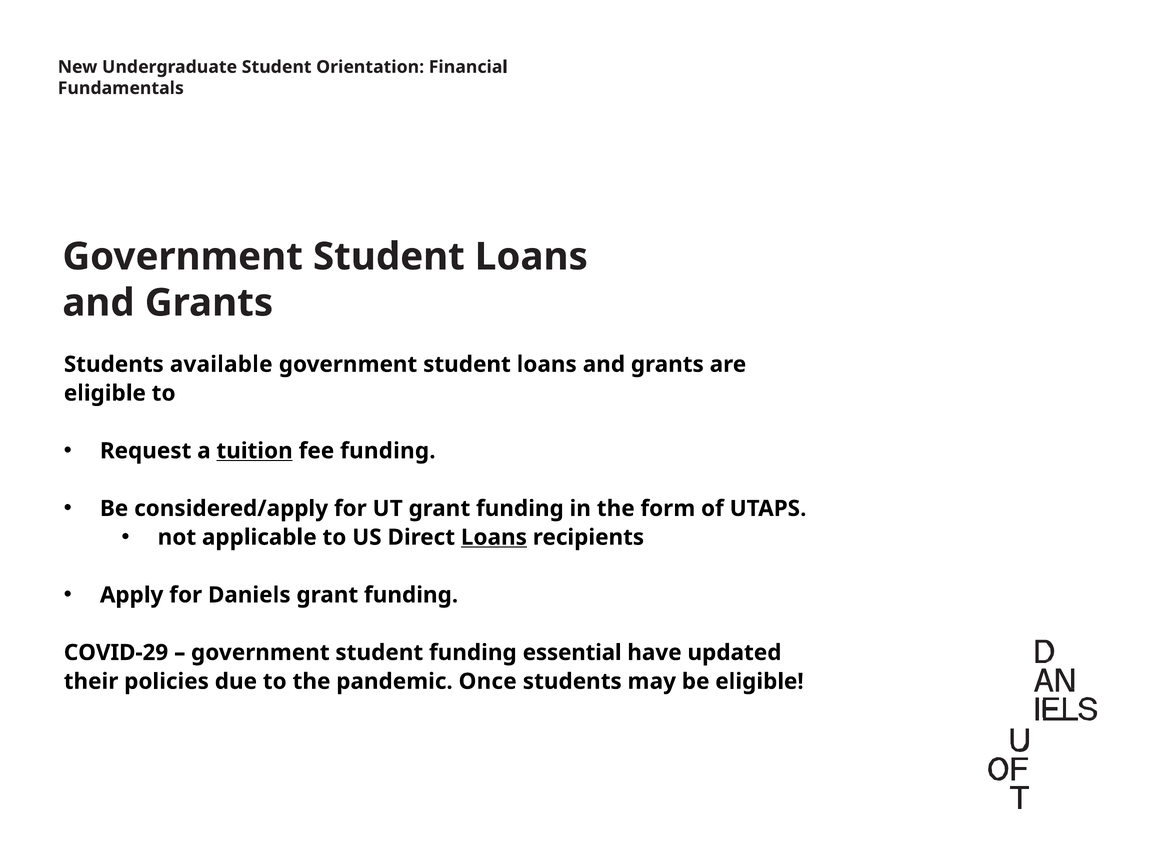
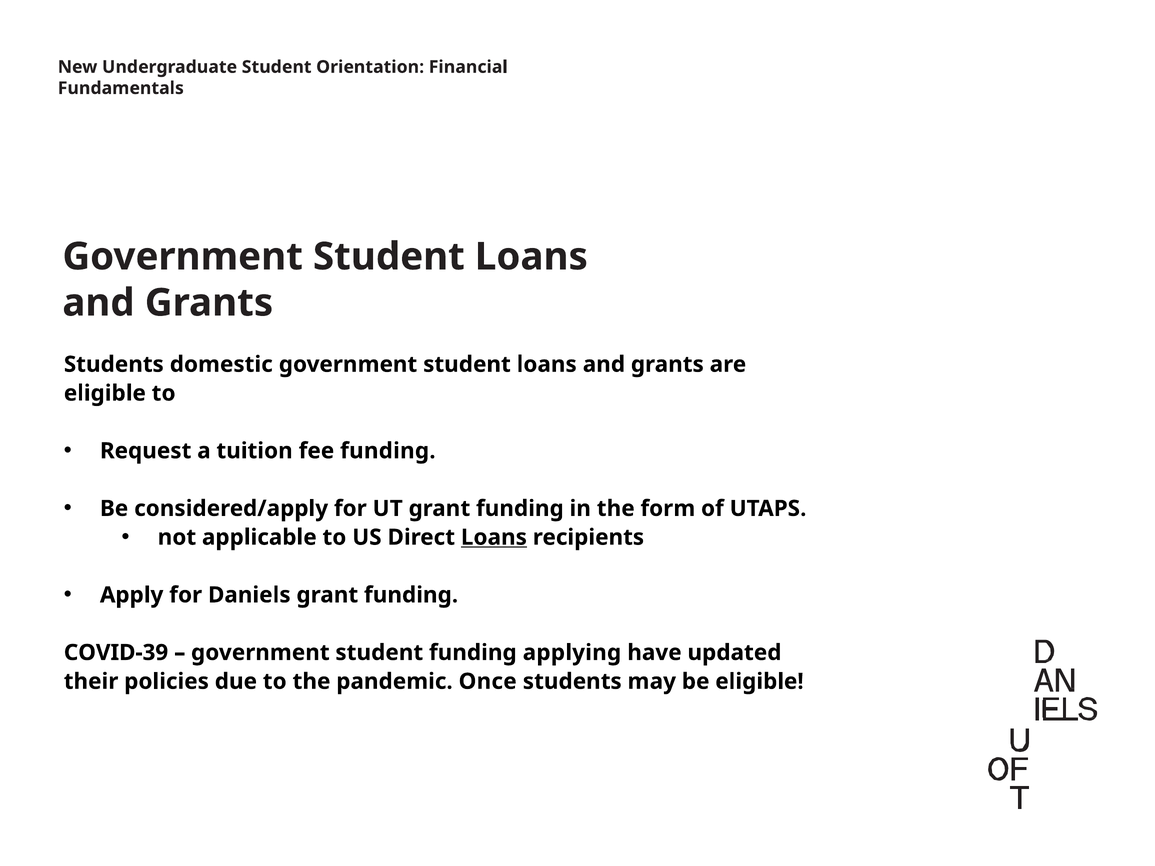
available: available -> domestic
tuition underline: present -> none
COVID-29: COVID-29 -> COVID-39
essential: essential -> applying
